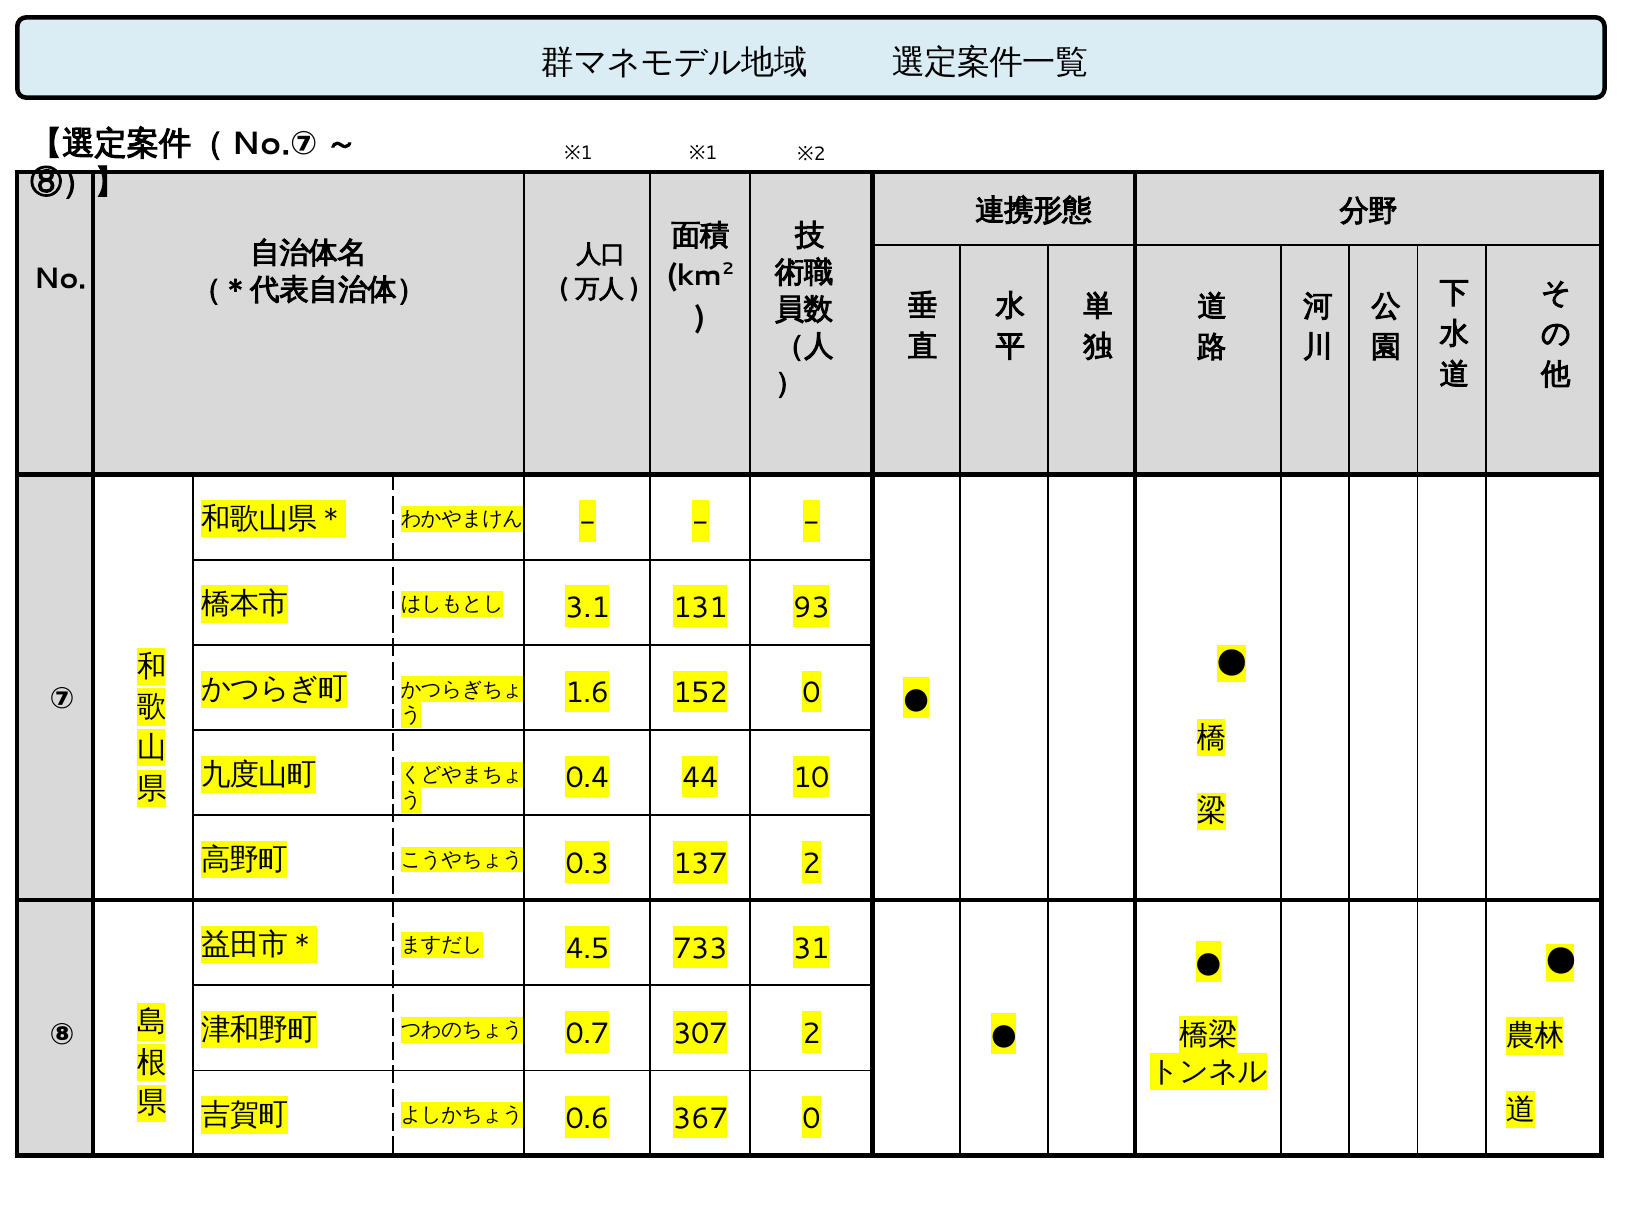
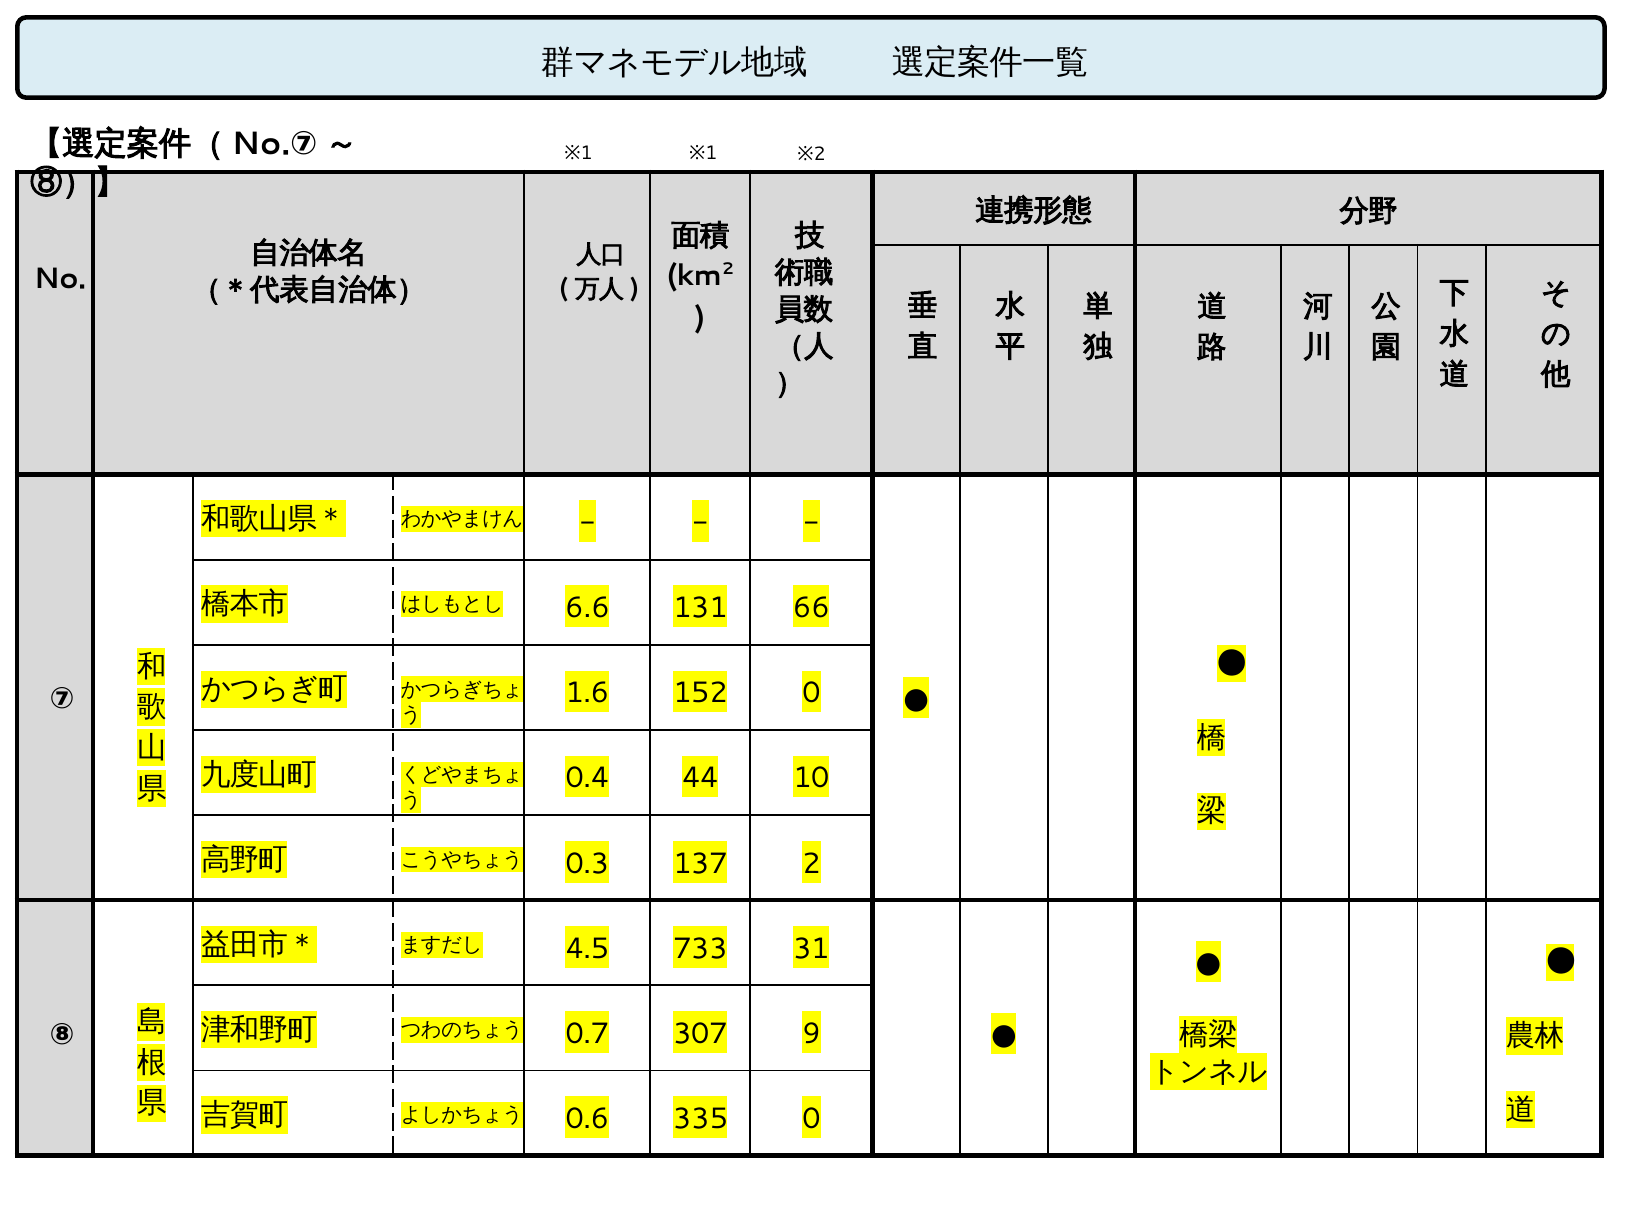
3.1: 3.1 -> 6.6
93: 93 -> 66
307 2: 2 -> 9
367: 367 -> 335
